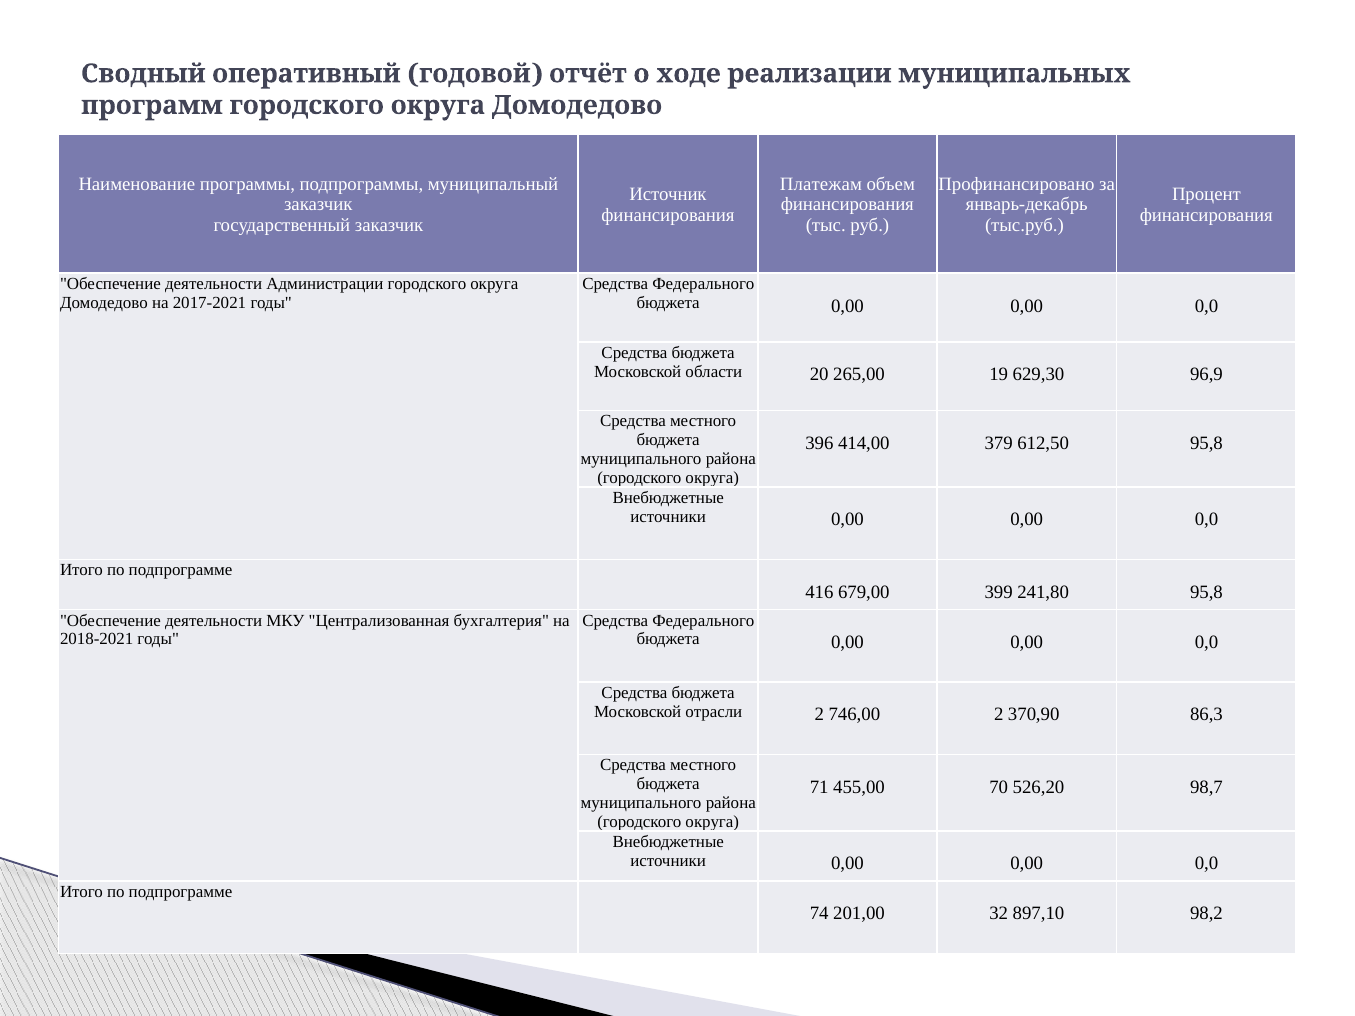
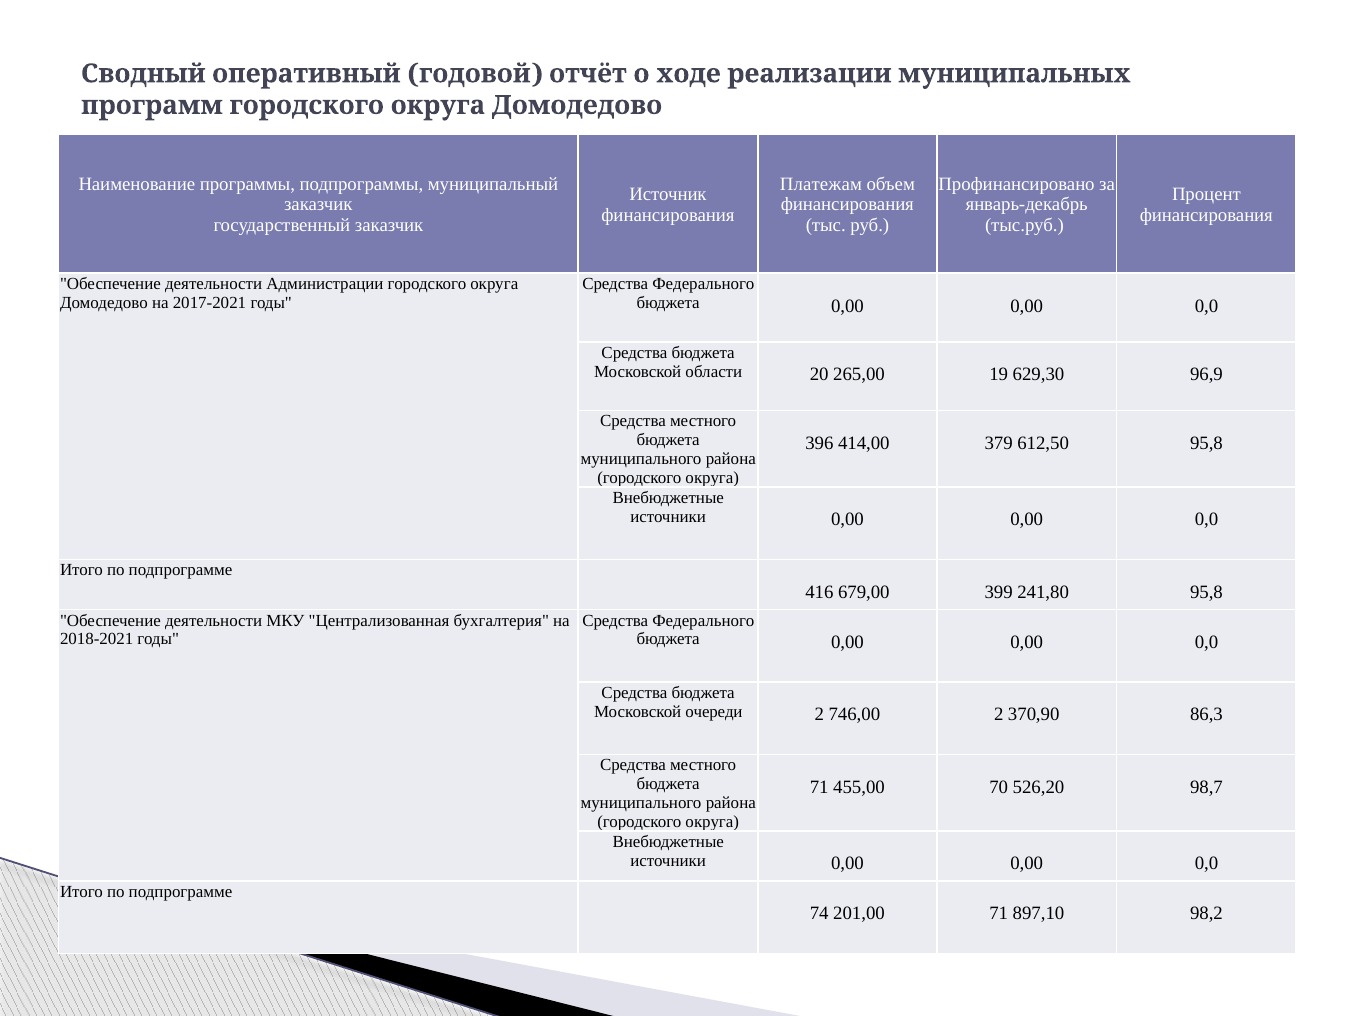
отрасли: отрасли -> очереди
201,00 32: 32 -> 71
